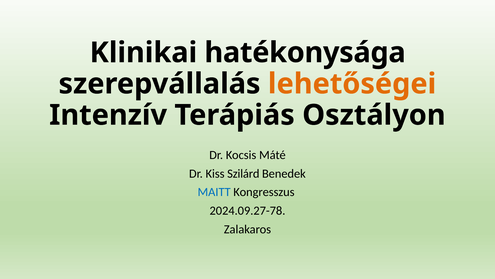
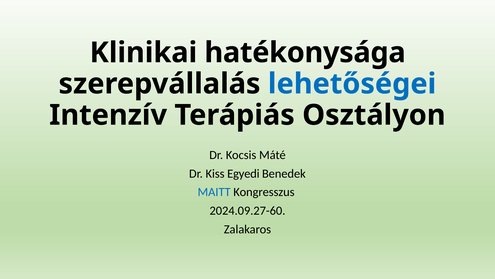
lehetőségei colour: orange -> blue
Szilárd: Szilárd -> Egyedi
2024.09.27-78: 2024.09.27-78 -> 2024.09.27-60
